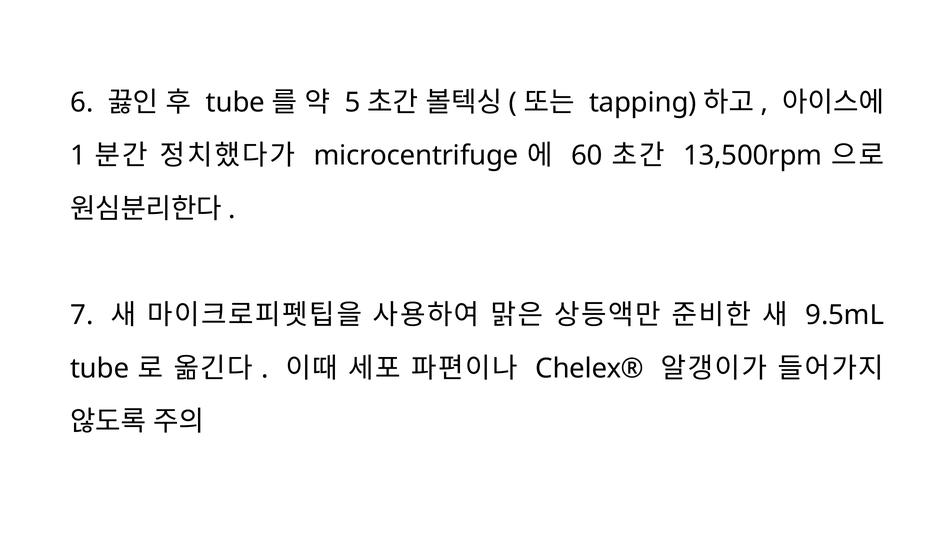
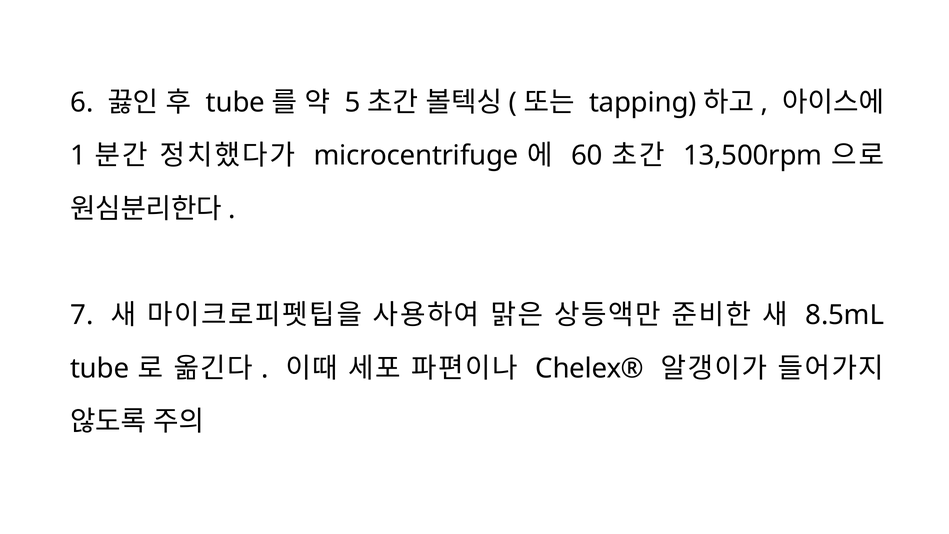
9.5mL: 9.5mL -> 8.5mL
